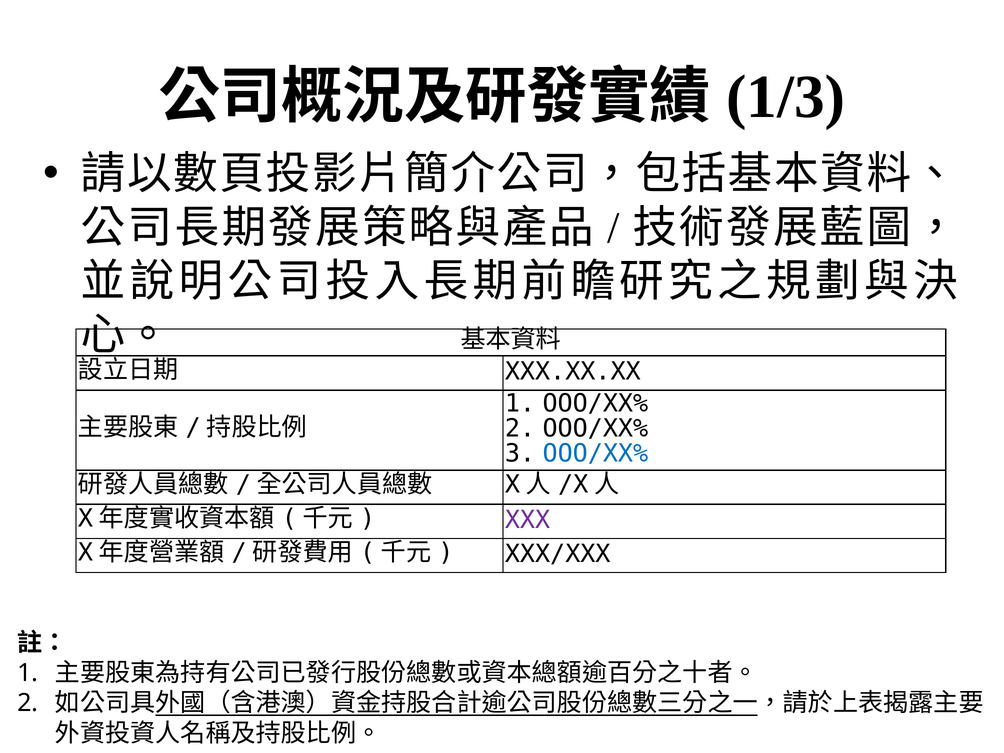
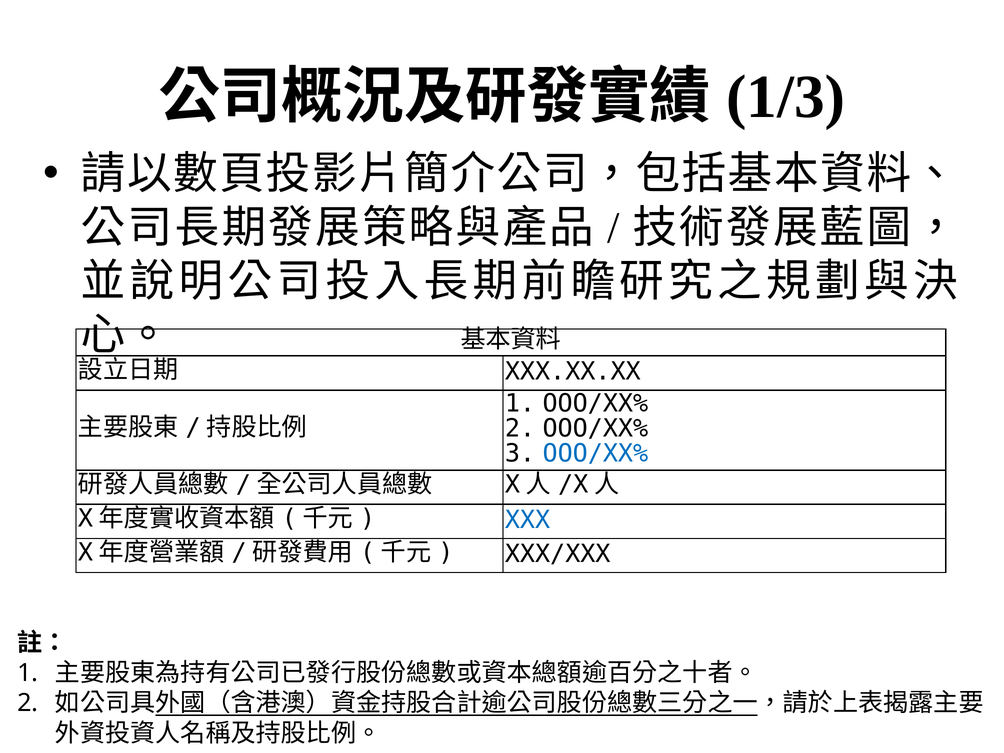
XXX colour: purple -> blue
